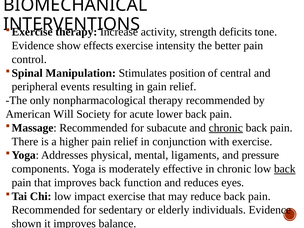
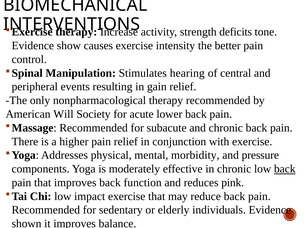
effects: effects -> causes
position: position -> hearing
chronic at (226, 128) underline: present -> none
ligaments: ligaments -> morbidity
eyes: eyes -> pink
